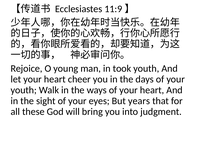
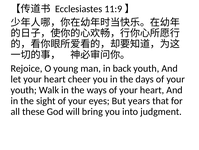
took: took -> back
